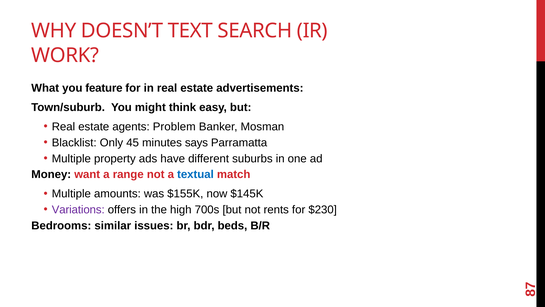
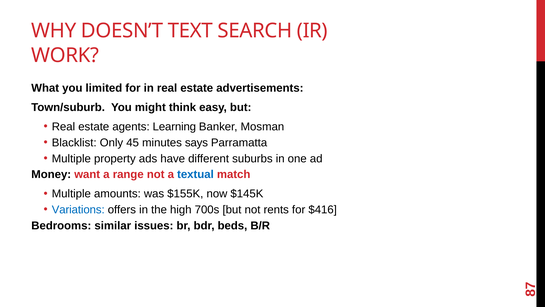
feature: feature -> limited
Problem: Problem -> Learning
Variations colour: purple -> blue
$230: $230 -> $416
